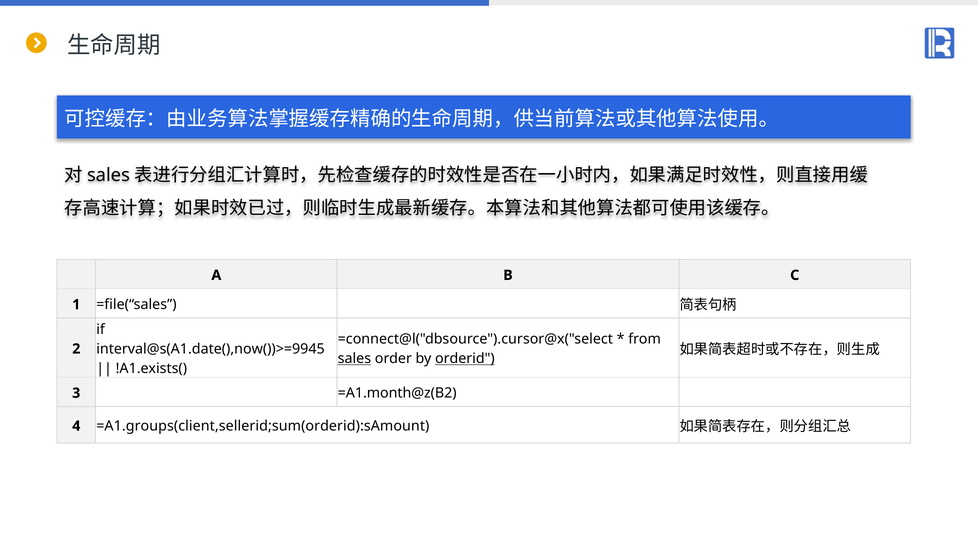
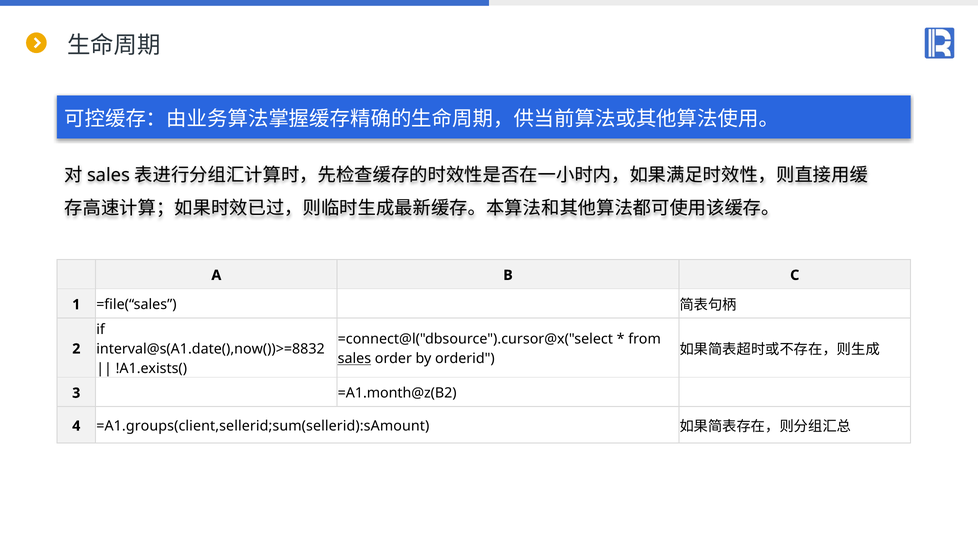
interval@s(A1.date(),now())>=9945: interval@s(A1.date(),now())>=9945 -> interval@s(A1.date(),now())>=8832
orderid underline: present -> none
=A1.groups(client,sellerid;sum(orderid):sAmount: =A1.groups(client,sellerid;sum(orderid):sAmount -> =A1.groups(client,sellerid;sum(sellerid):sAmount
